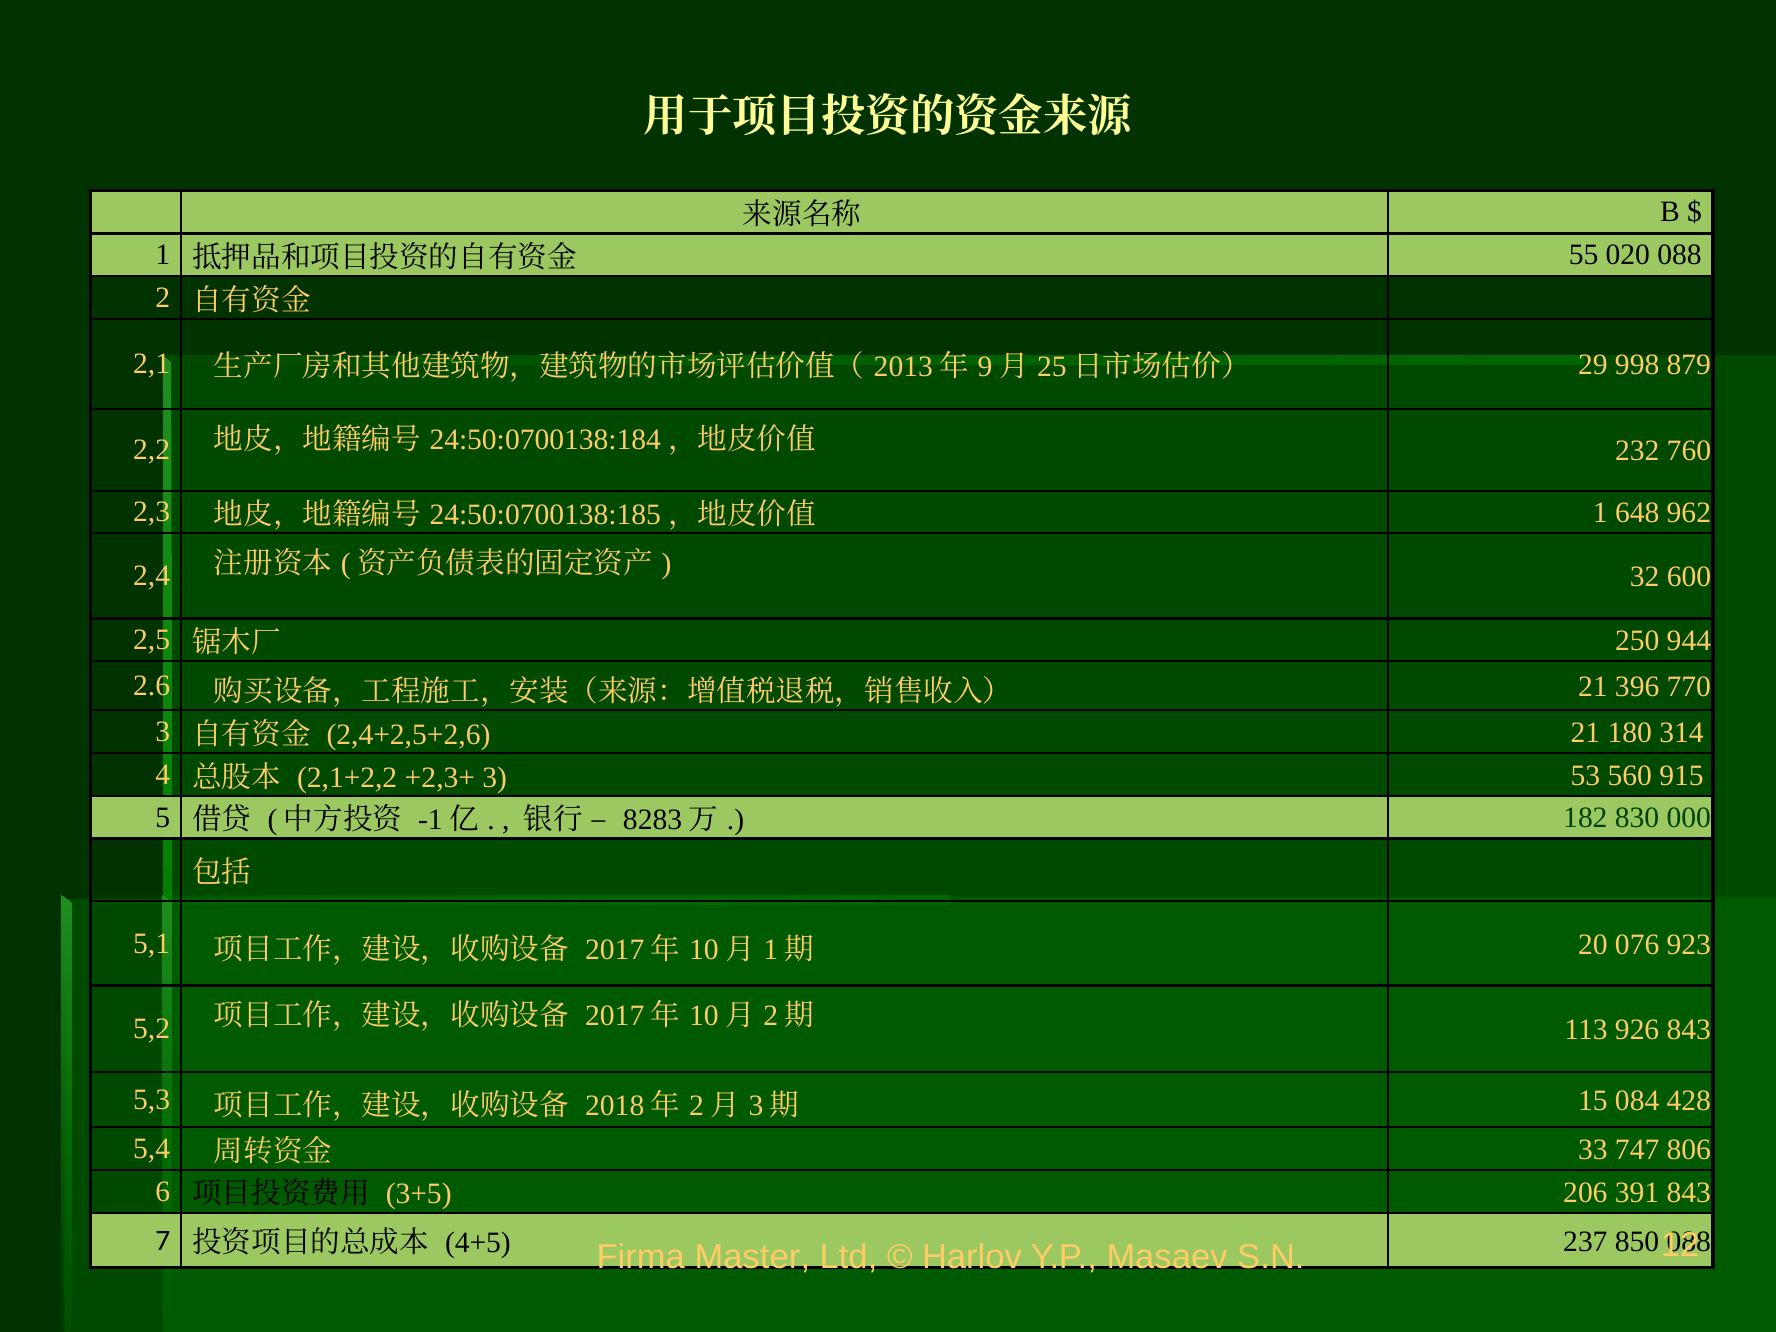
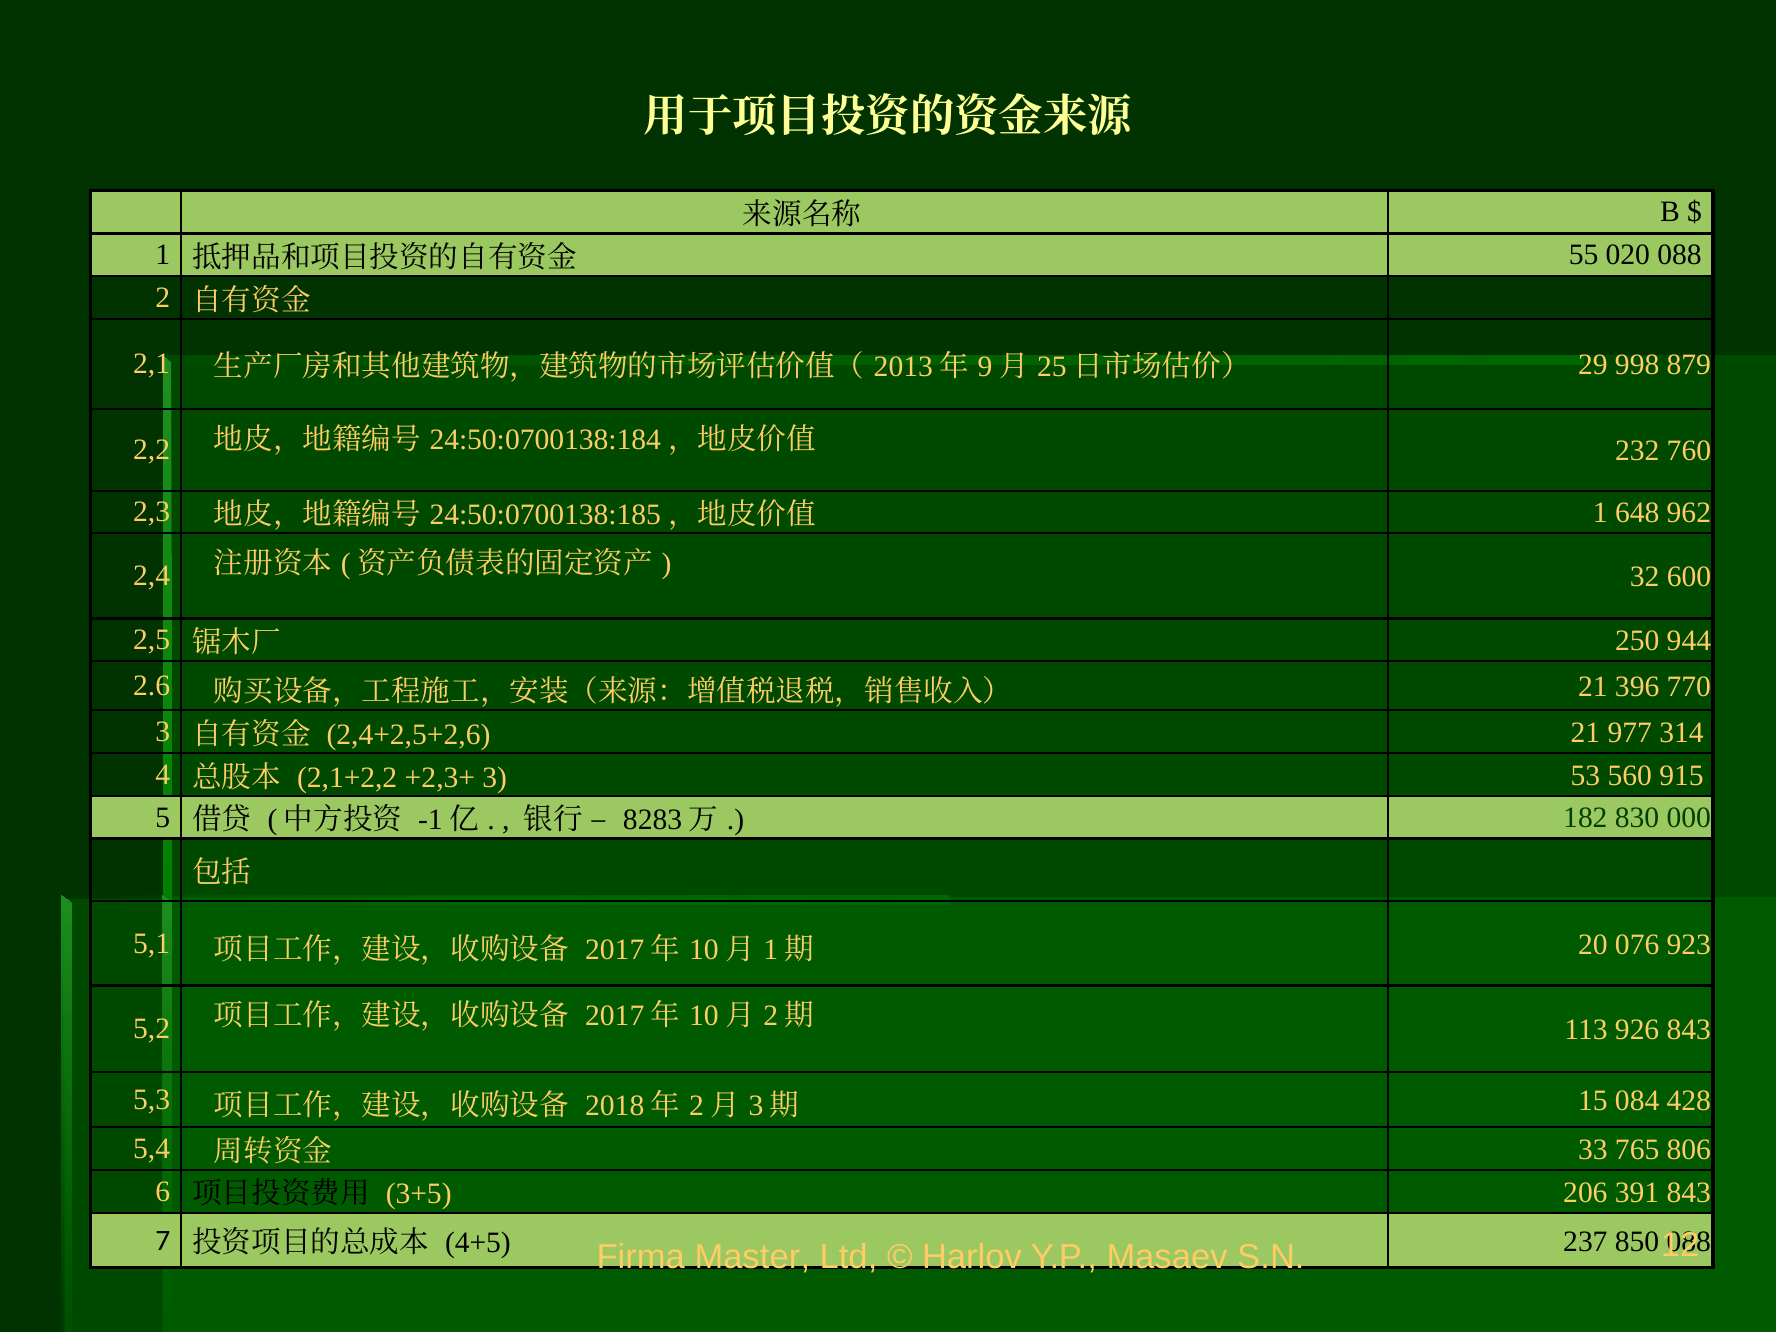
180: 180 -> 977
747: 747 -> 765
